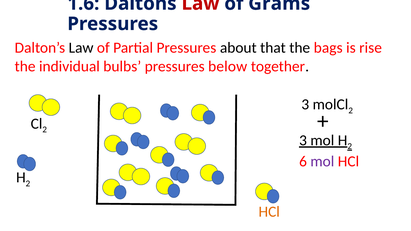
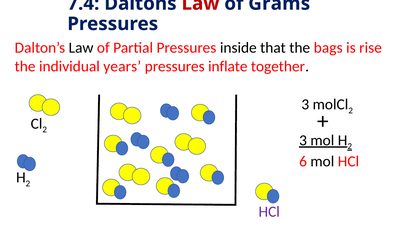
1.6: 1.6 -> 7.4
about: about -> inside
bulbs: bulbs -> years
below: below -> inflate
mol at (322, 162) colour: purple -> black
HCl at (269, 212) colour: orange -> purple
